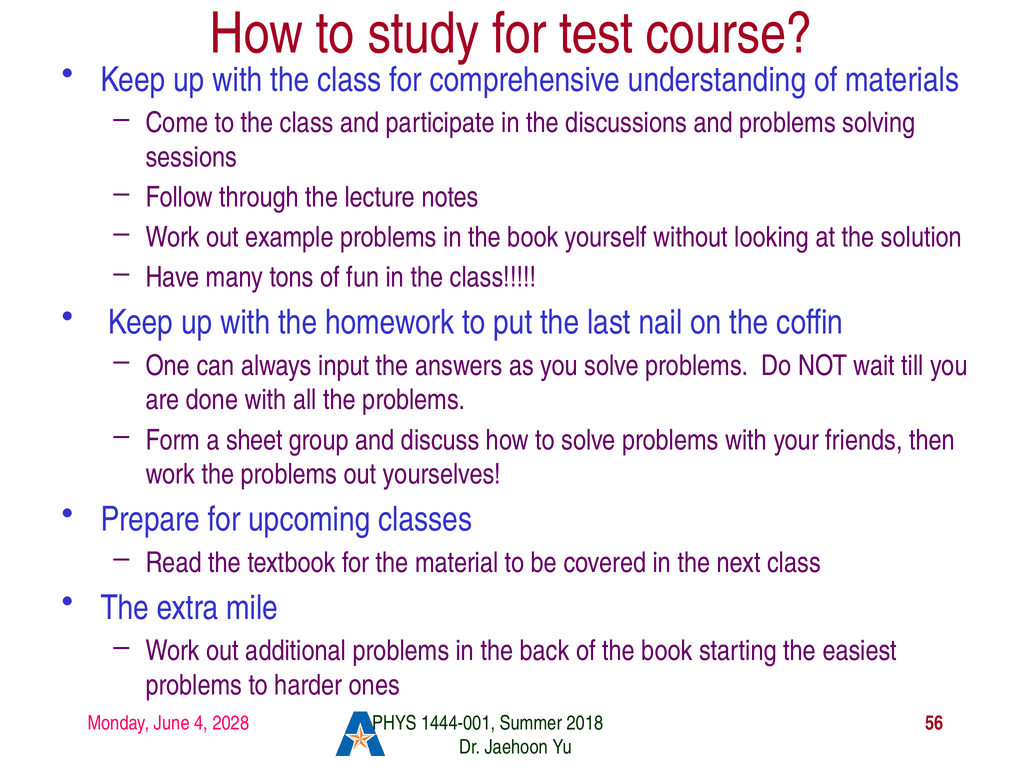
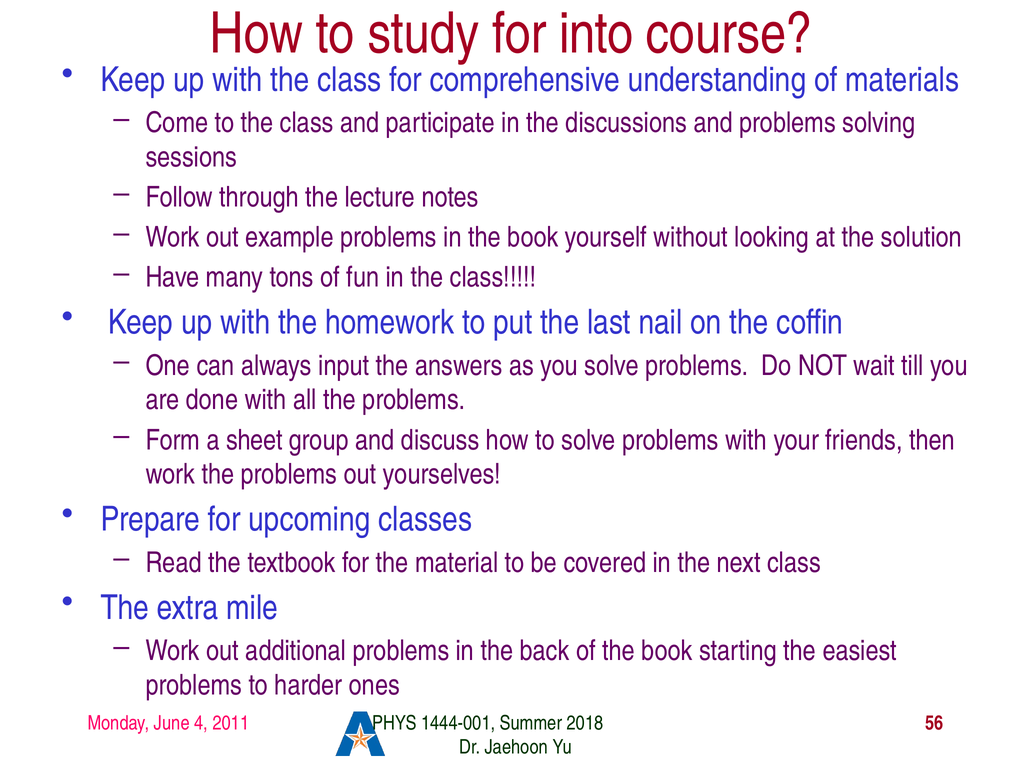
test: test -> into
2028: 2028 -> 2011
